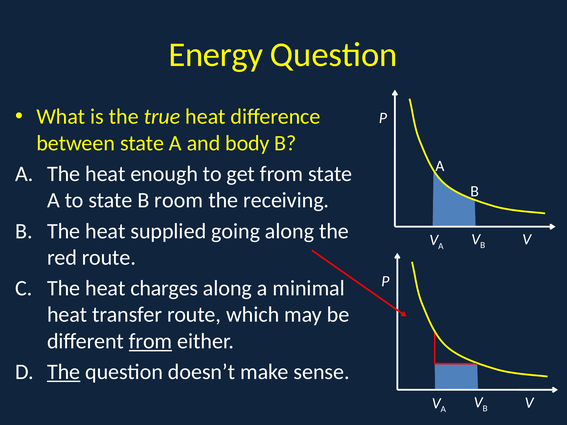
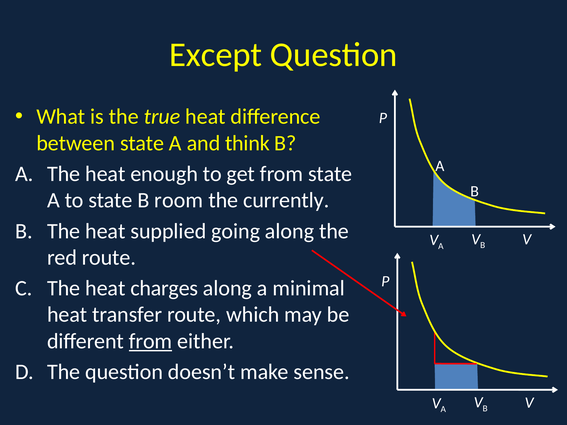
Energy: Energy -> Except
body: body -> think
receiving: receiving -> currently
The at (64, 372) underline: present -> none
